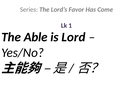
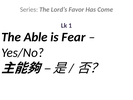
Lord: Lord -> Fear
